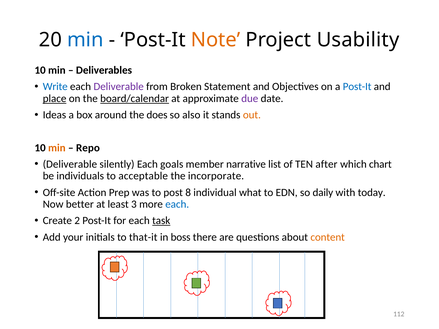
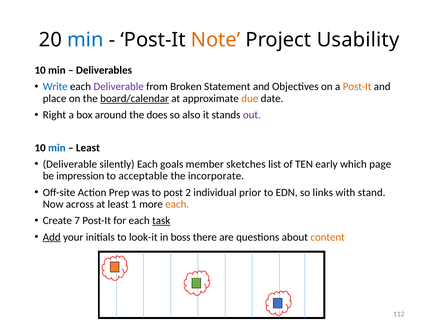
Post-It at (357, 87) colour: blue -> orange
place underline: present -> none
due colour: purple -> orange
Ideas: Ideas -> Right
out colour: orange -> purple
min at (57, 148) colour: orange -> blue
Repo at (88, 148): Repo -> Least
narrative: narrative -> sketches
after: after -> early
chart: chart -> page
individuals: individuals -> impression
8: 8 -> 2
what: what -> prior
daily: daily -> links
today: today -> stand
better: better -> across
3: 3 -> 1
each at (177, 204) colour: blue -> orange
2: 2 -> 7
Add underline: none -> present
that-it: that-it -> look-it
